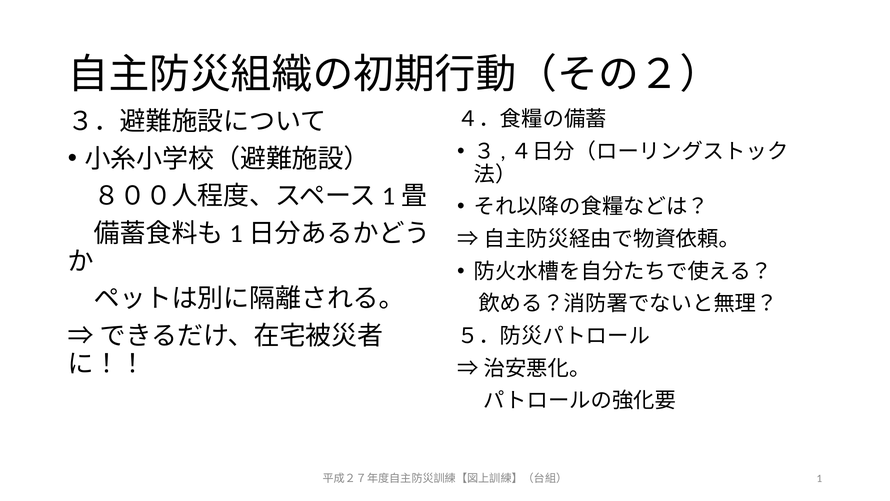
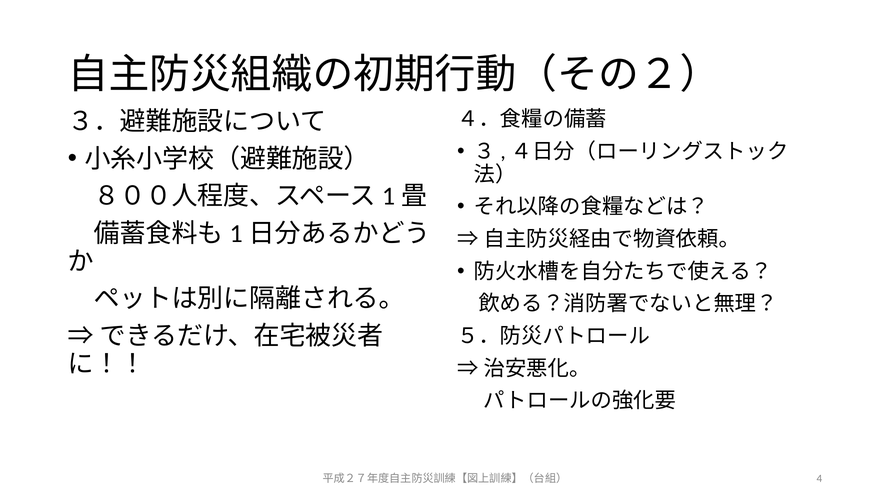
1: 1 -> 4
